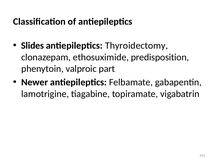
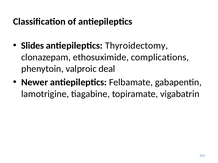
predisposition: predisposition -> complications
part: part -> deal
